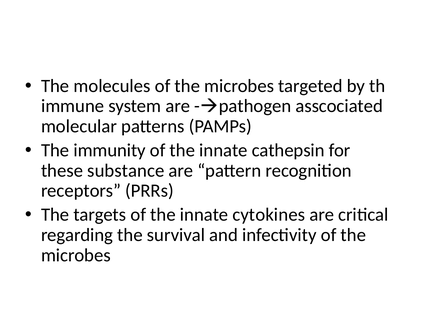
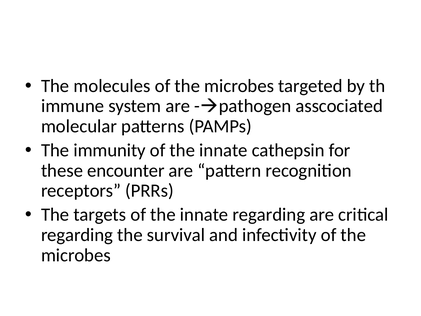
substance: substance -> encounter
innate cytokines: cytokines -> regarding
